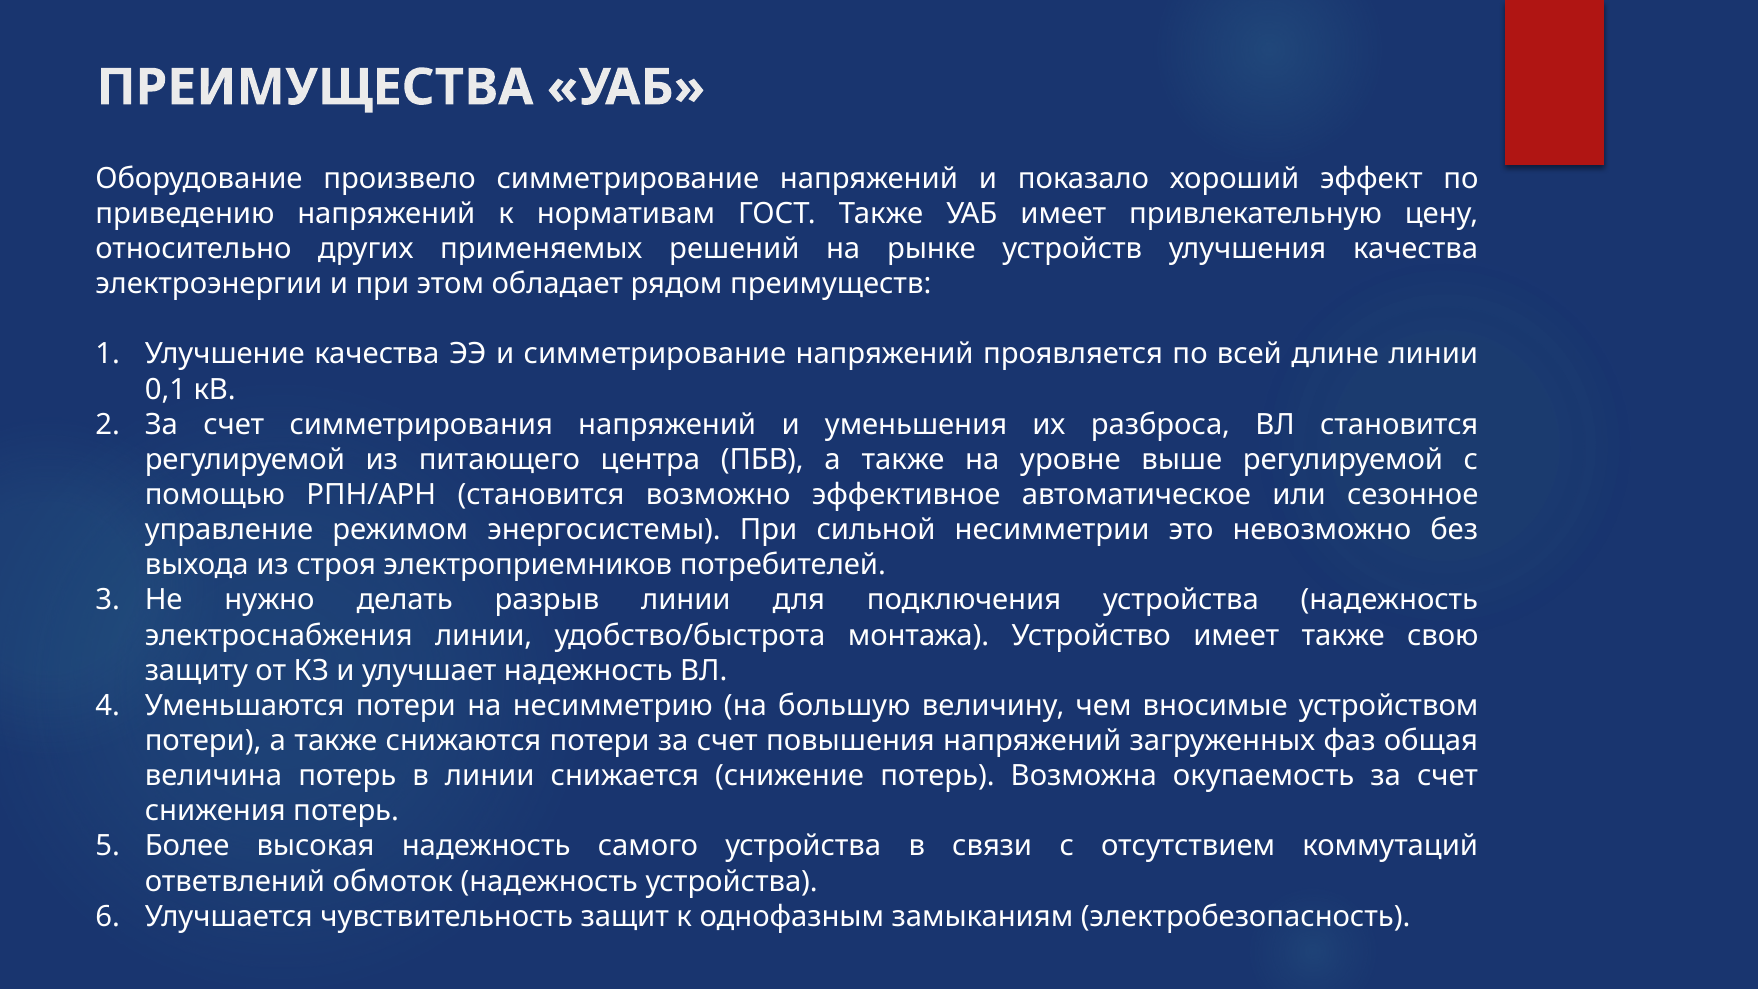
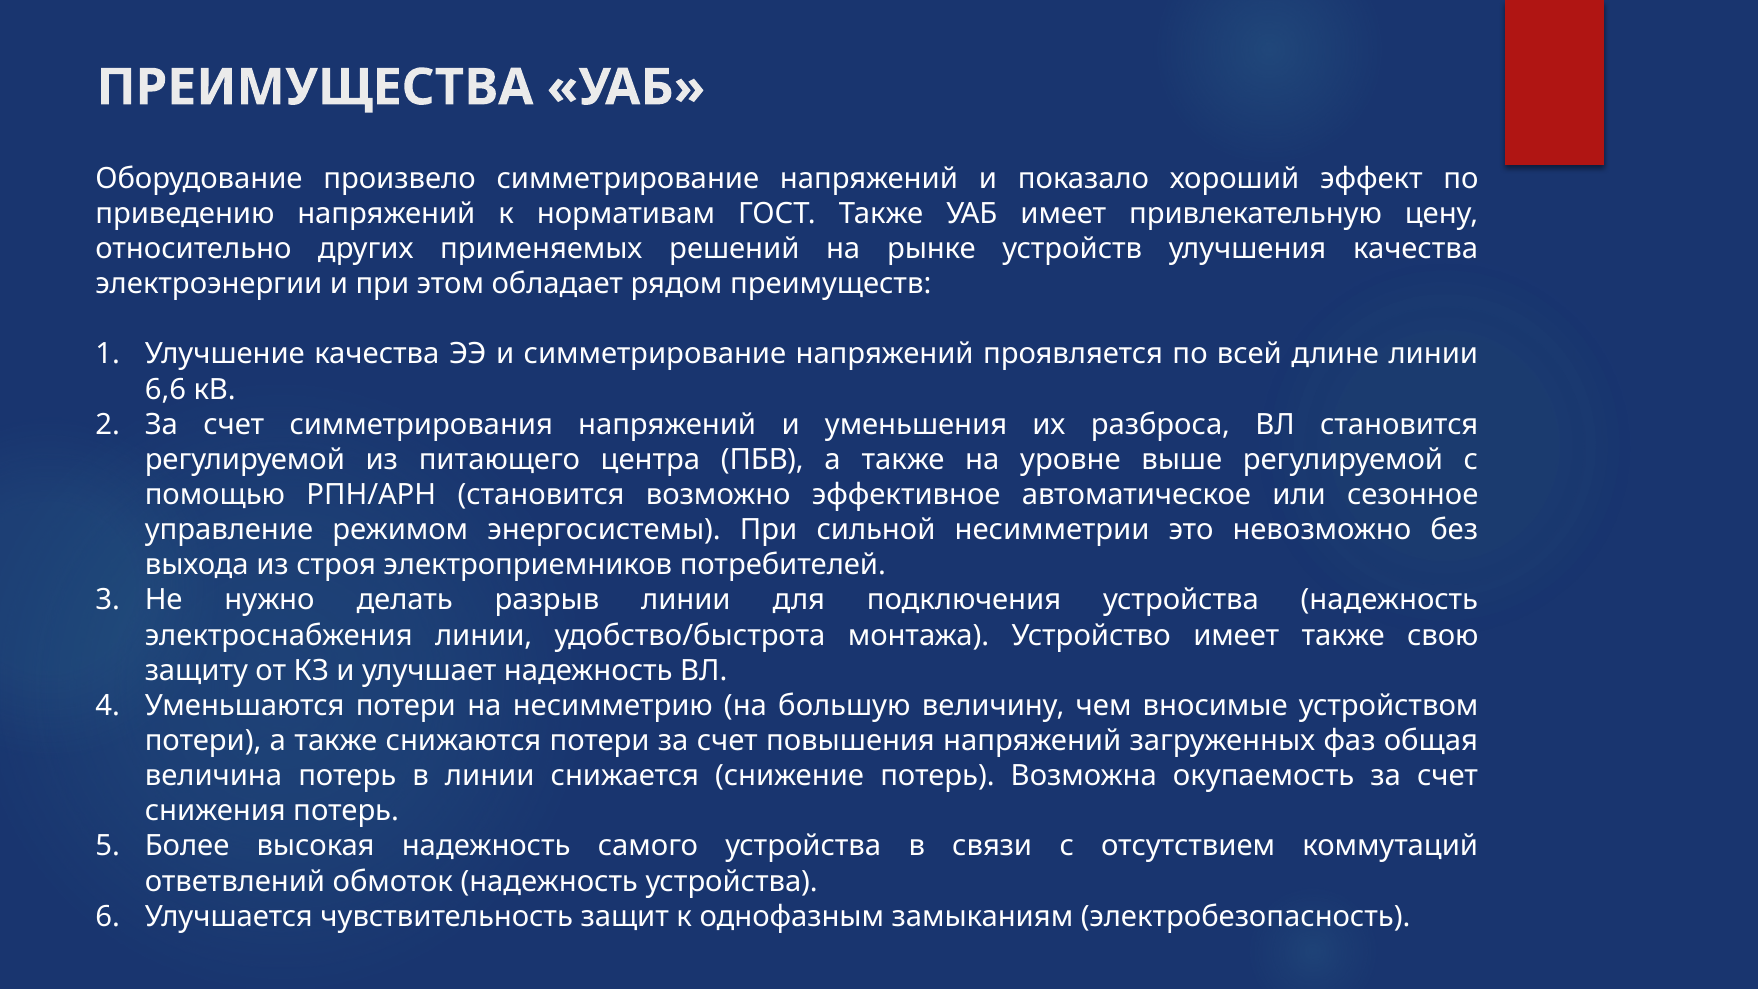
0,1: 0,1 -> 6,6
